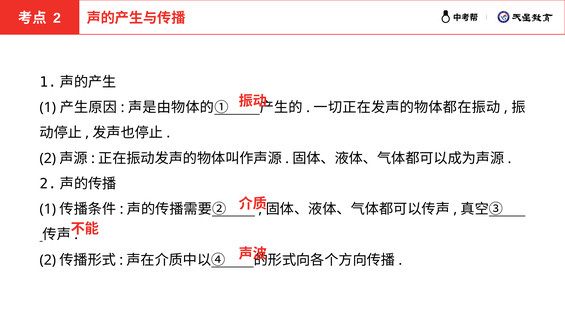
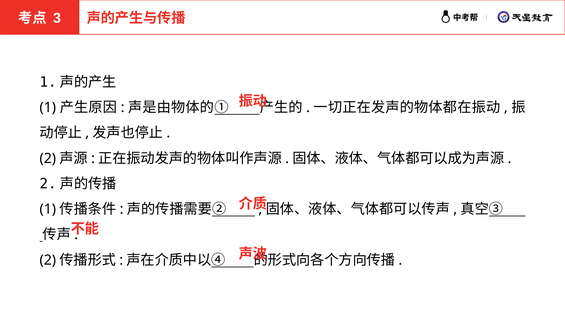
2 at (57, 18): 2 -> 3
